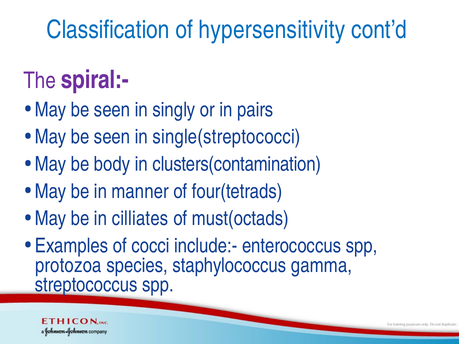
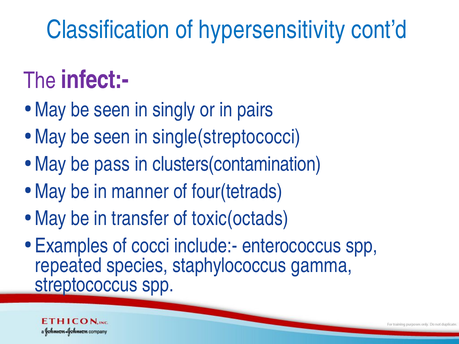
spiral:-: spiral:- -> infect:-
body: body -> pass
cilliates: cilliates -> transfer
must(octads: must(octads -> toxic(octads
protozoa: protozoa -> repeated
